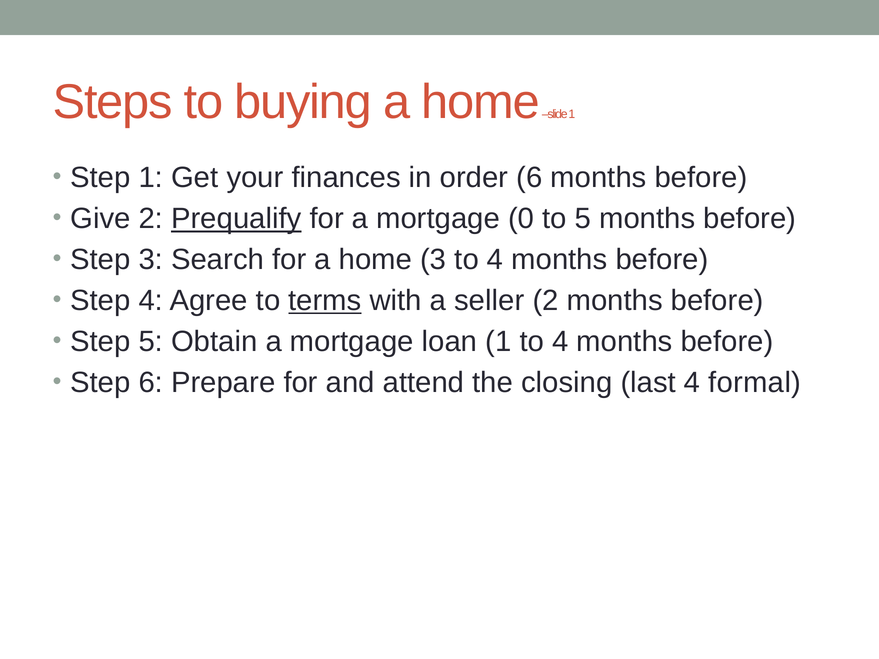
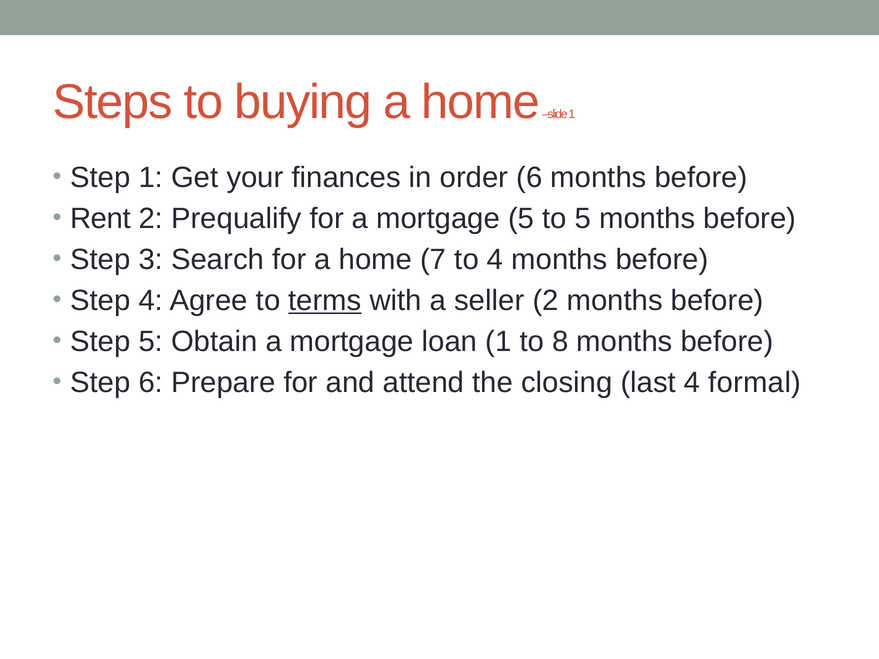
Give: Give -> Rent
Prequalify underline: present -> none
mortgage 0: 0 -> 5
home 3: 3 -> 7
1 to 4: 4 -> 8
